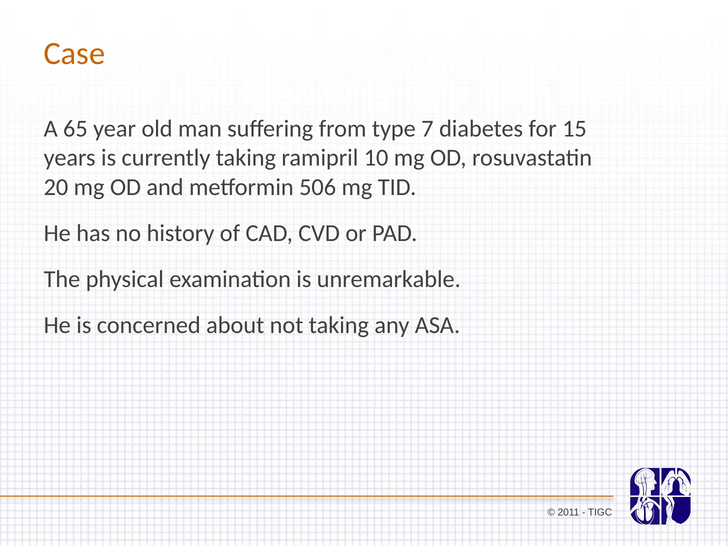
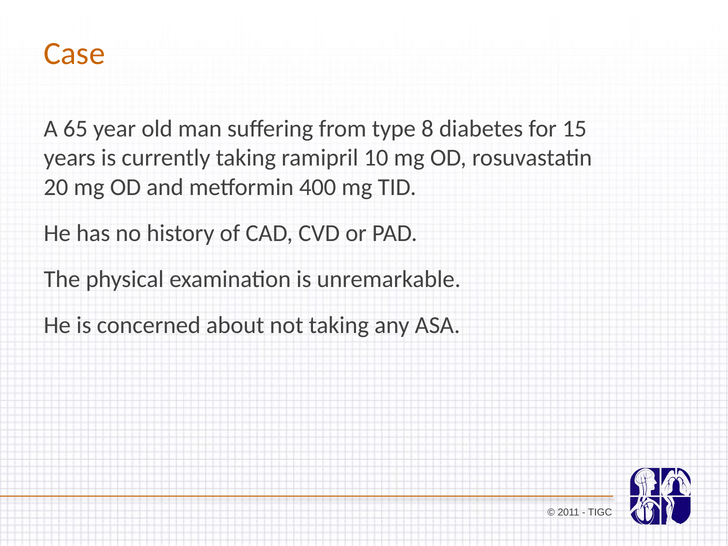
7: 7 -> 8
506: 506 -> 400
